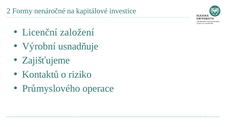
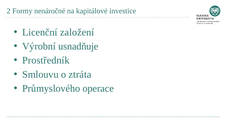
Zajišťujeme: Zajišťujeme -> Prostředník
Kontaktů: Kontaktů -> Smlouvu
riziko: riziko -> ztráta
